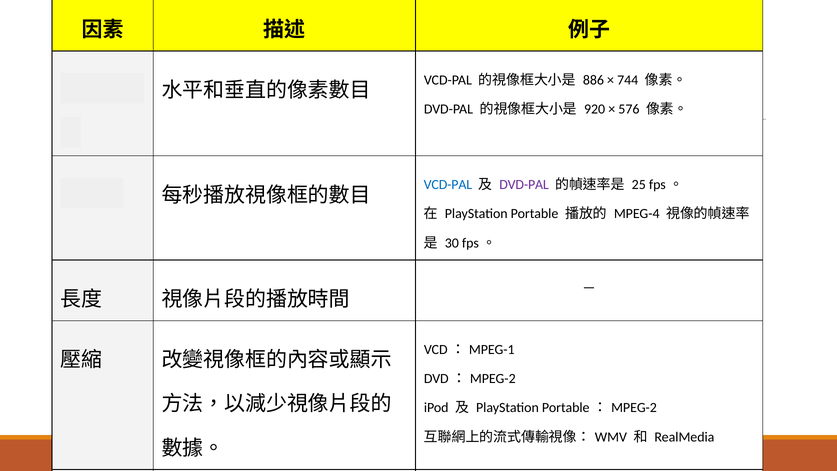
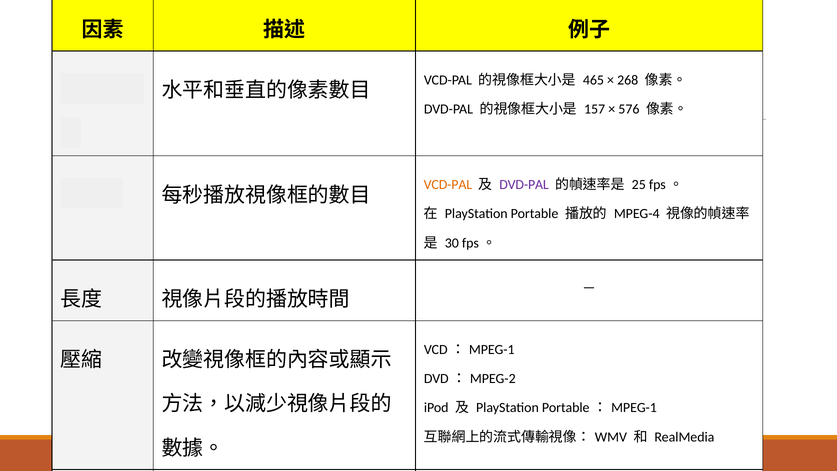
886: 886 -> 465
744: 744 -> 268
920: 920 -> 157
VCD-PAL at (448, 185) colour: blue -> orange
MPEG-2 at (634, 408): MPEG-2 -> MPEG-1
